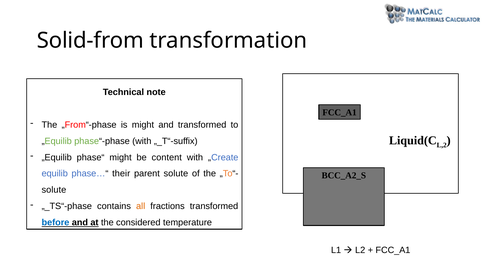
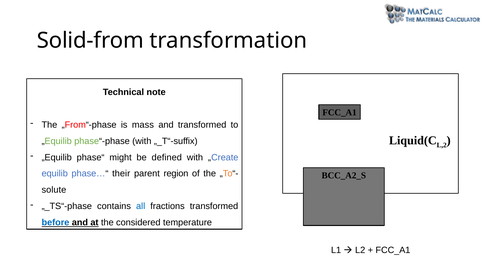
is might: might -> mass
content: content -> defined
parent solute: solute -> region
all colour: orange -> blue
